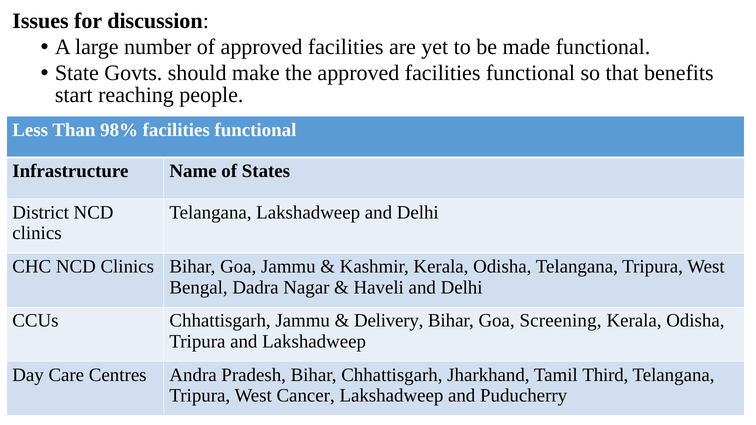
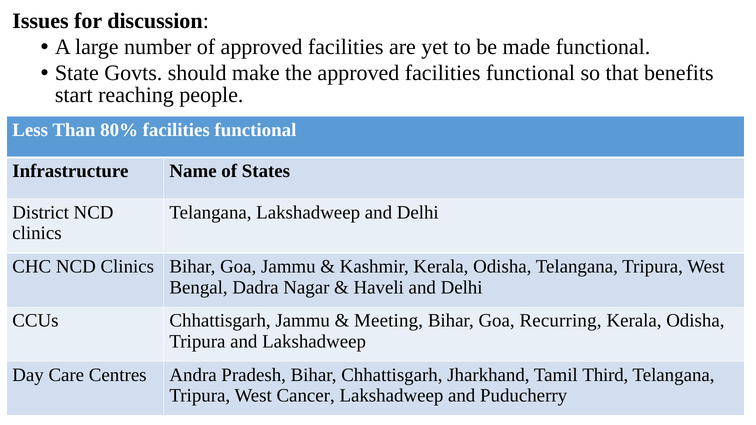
98%: 98% -> 80%
Delivery: Delivery -> Meeting
Screening: Screening -> Recurring
